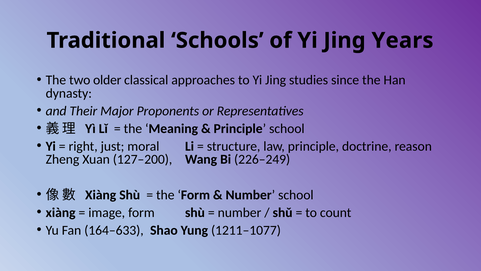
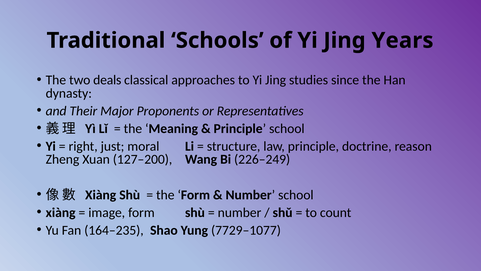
older: older -> deals
164–633: 164–633 -> 164–235
1211–1077: 1211–1077 -> 7729–1077
